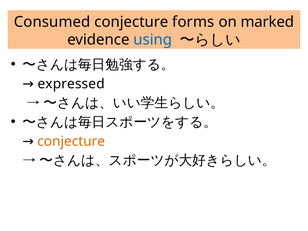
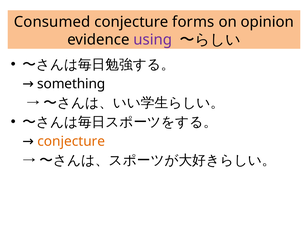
marked: marked -> opinion
using colour: blue -> purple
expressed: expressed -> something
